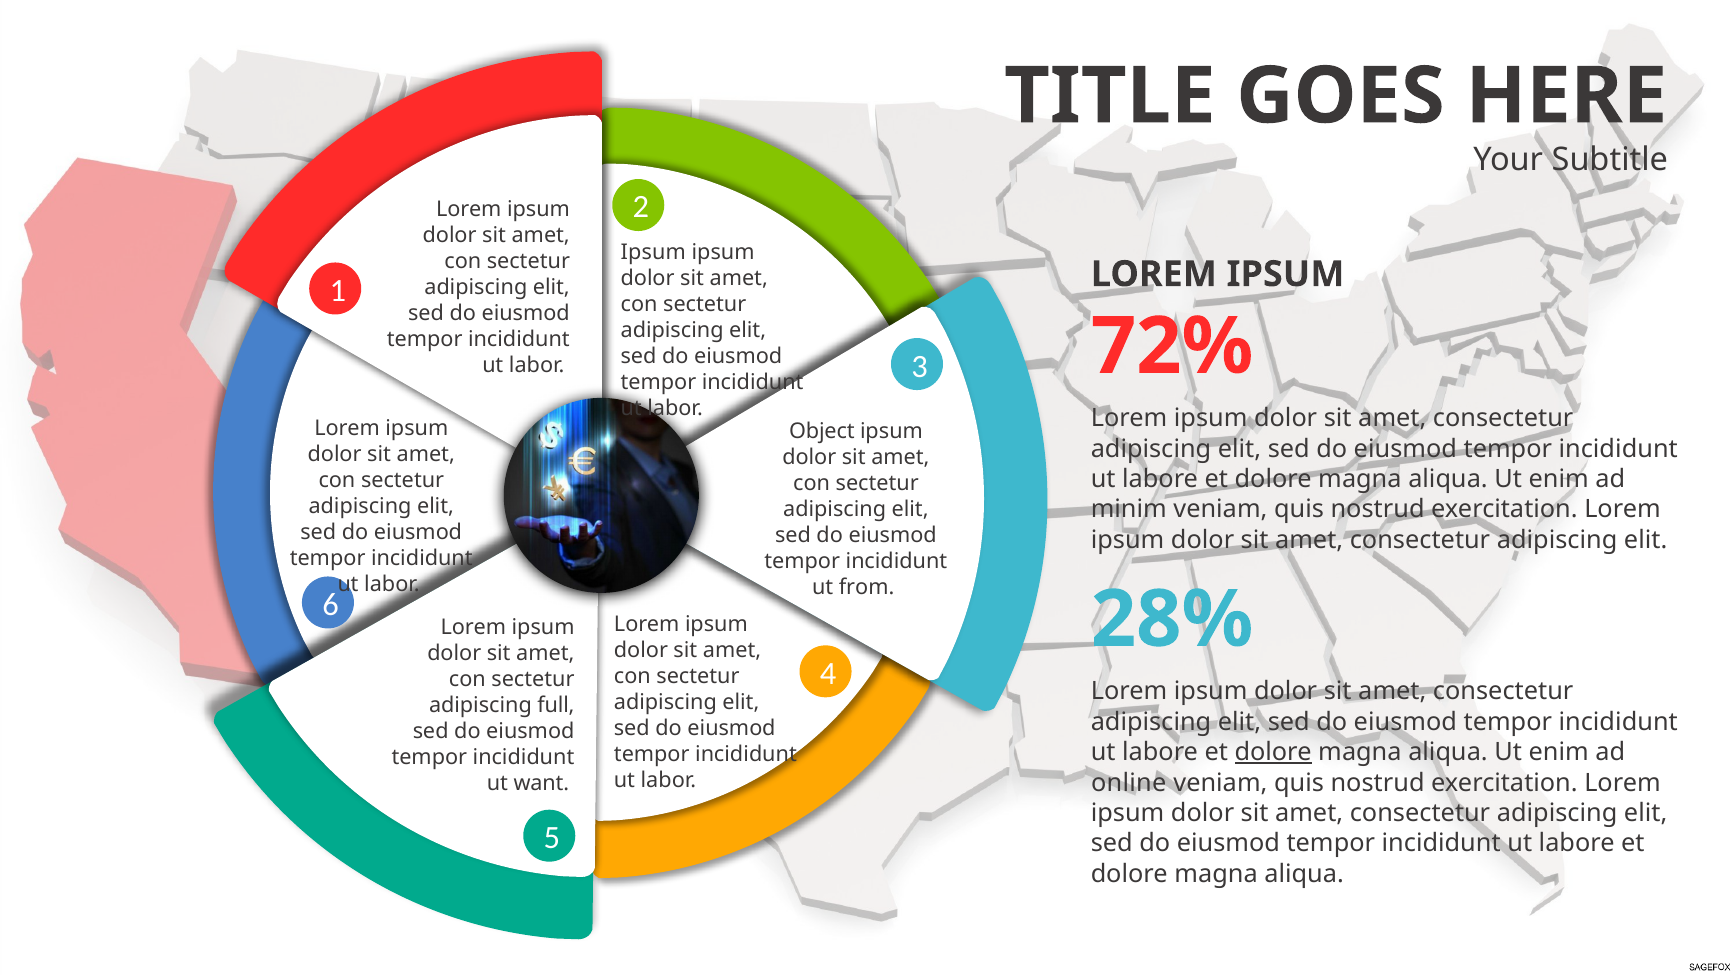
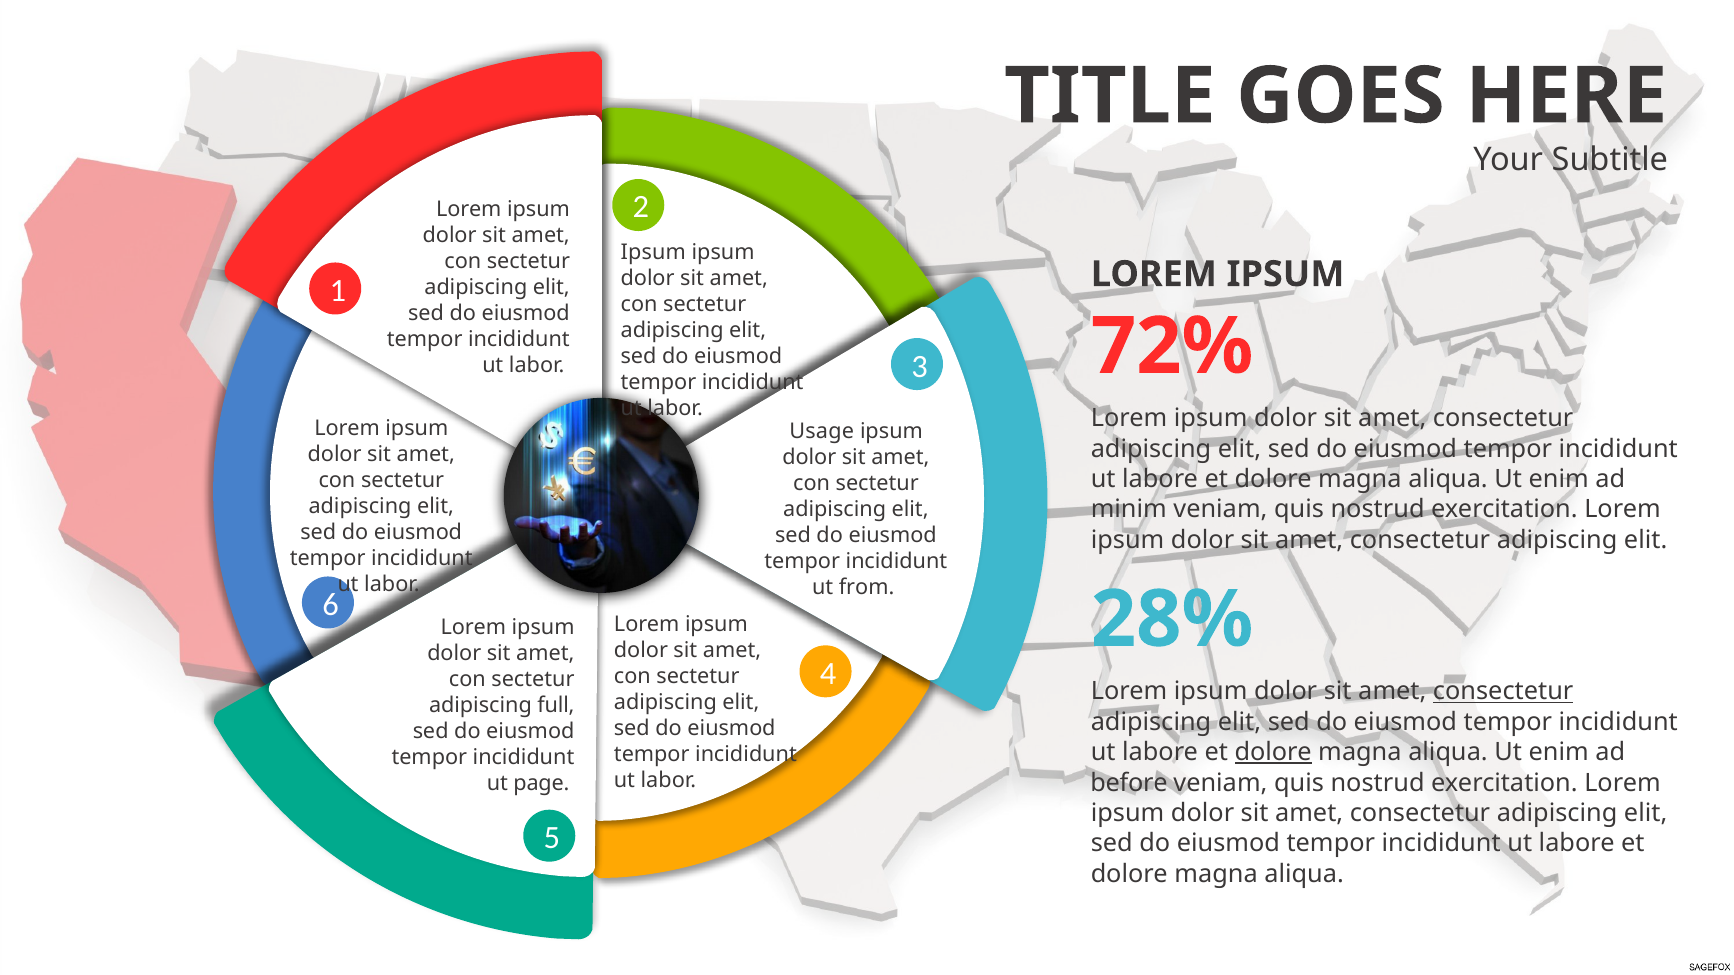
Object: Object -> Usage
consectetur at (1503, 692) underline: none -> present
online: online -> before
want: want -> page
